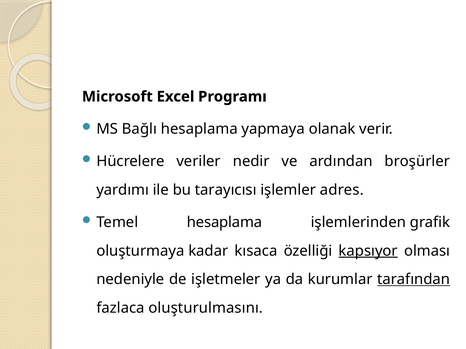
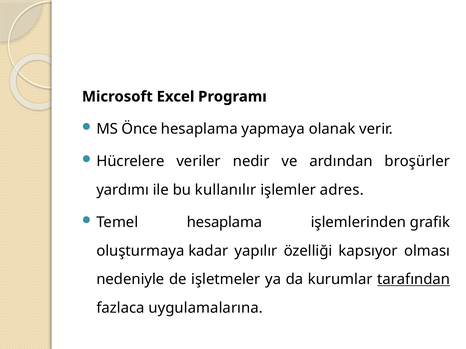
Bağlı: Bağlı -> Önce
tarayıcısı: tarayıcısı -> kullanılır
kısaca: kısaca -> yapılır
kapsıyor underline: present -> none
oluşturulmasını: oluşturulmasını -> uygulamalarına
